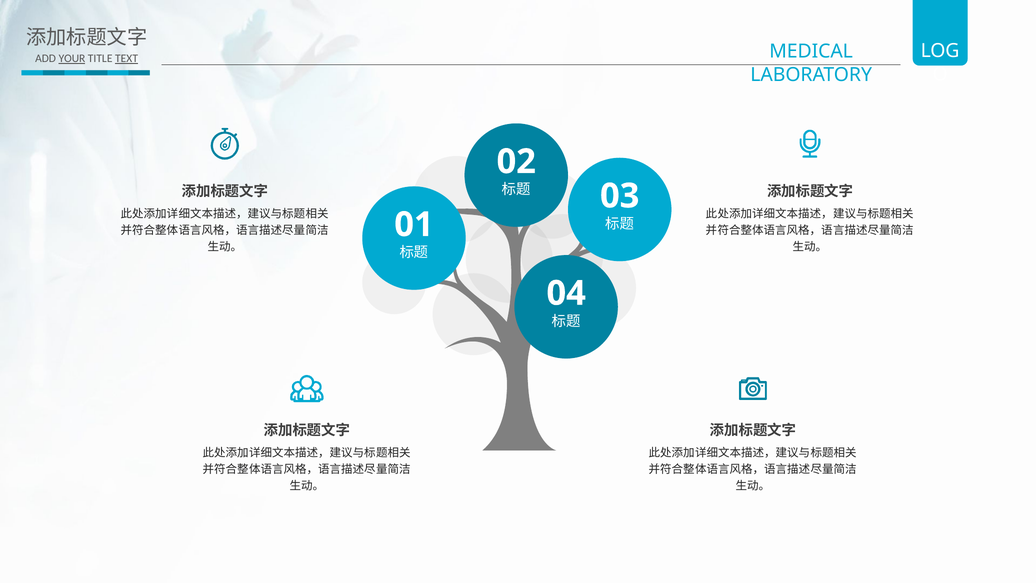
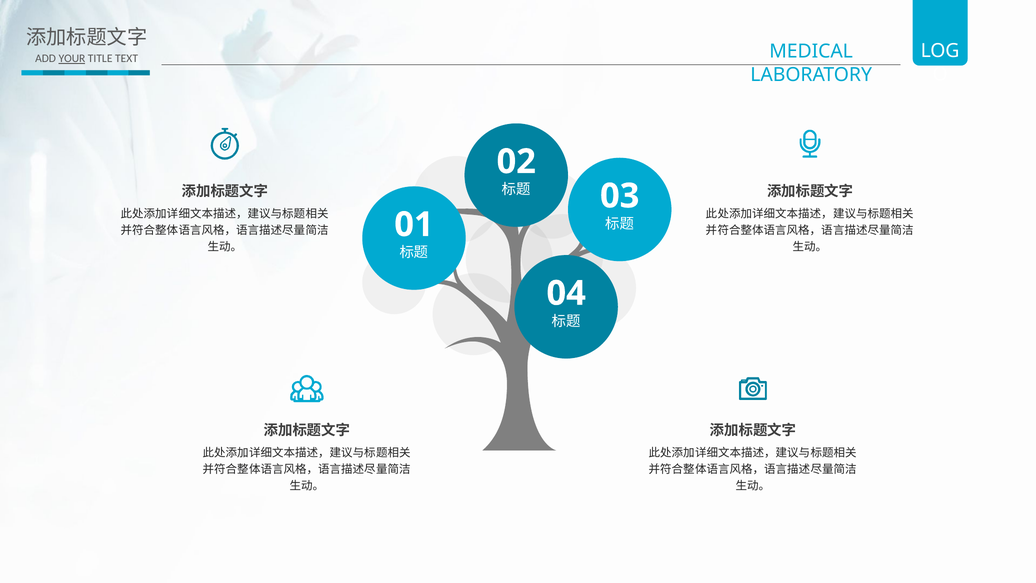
TEXT underline: present -> none
